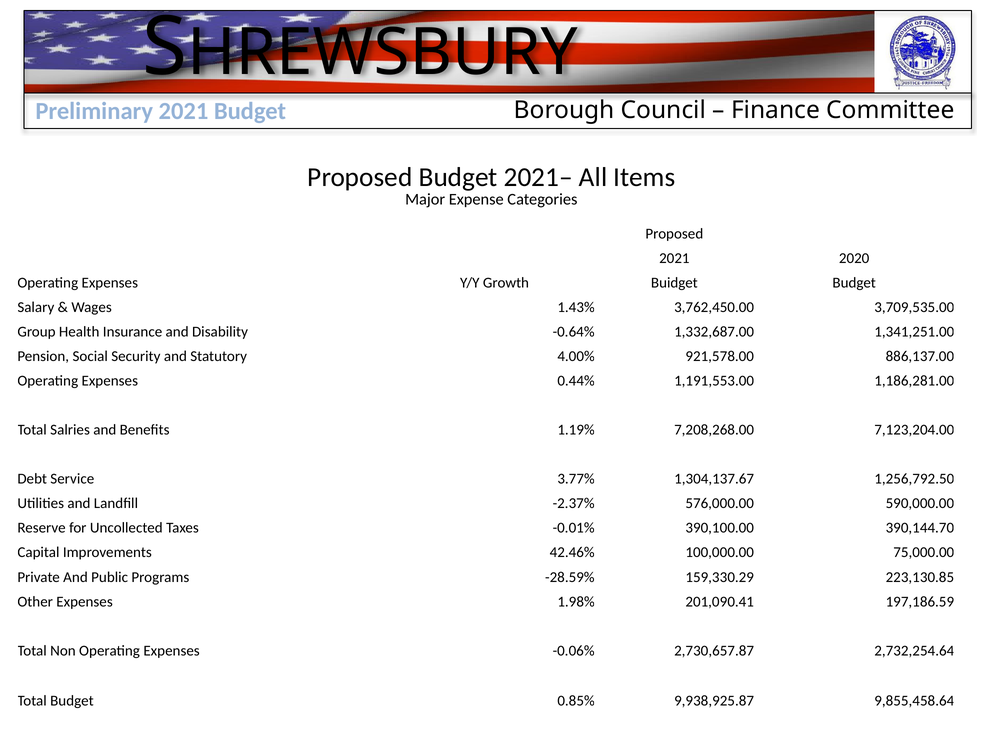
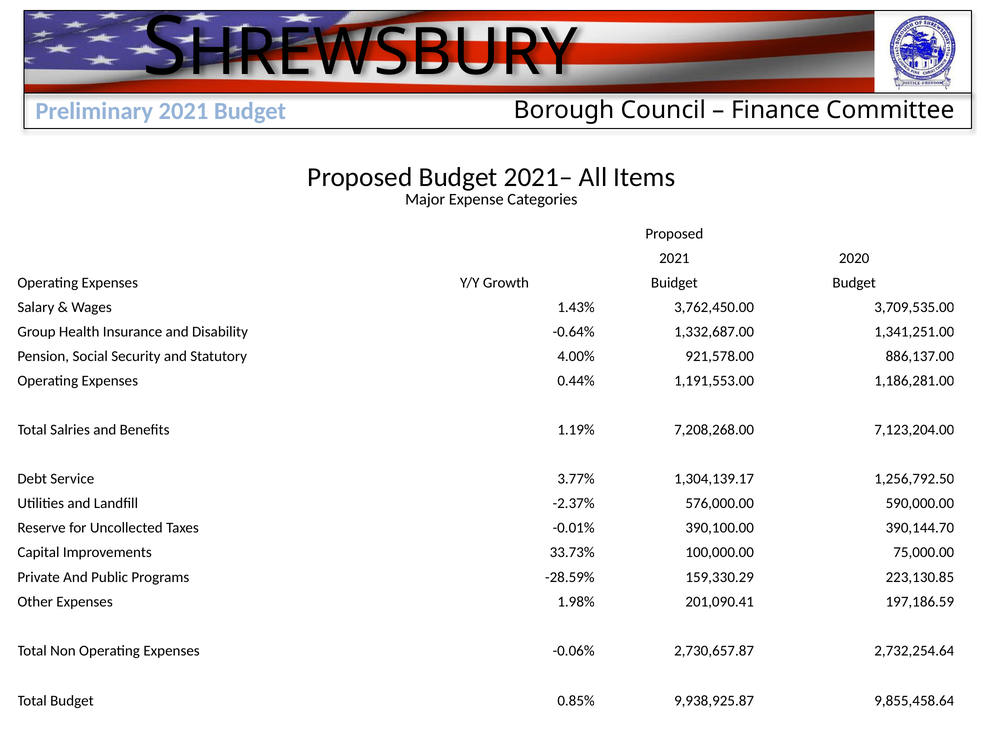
1,304,137.67: 1,304,137.67 -> 1,304,139.17
42.46%: 42.46% -> 33.73%
